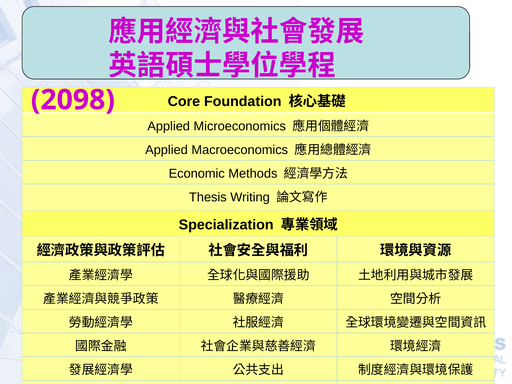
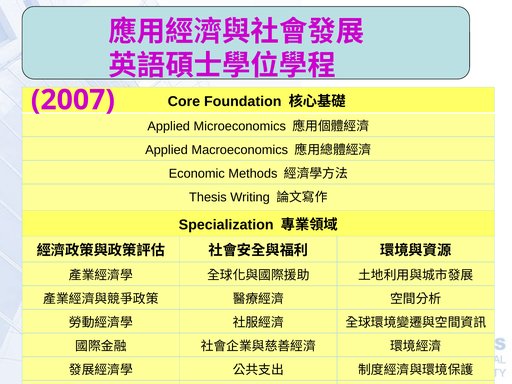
2098: 2098 -> 2007
